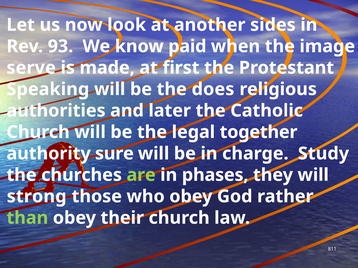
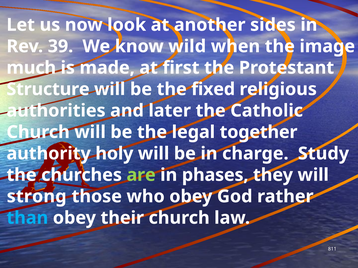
93: 93 -> 39
paid: paid -> wild
serve: serve -> much
Speaking: Speaking -> Structure
does: does -> fixed
sure: sure -> holy
than colour: light green -> light blue
